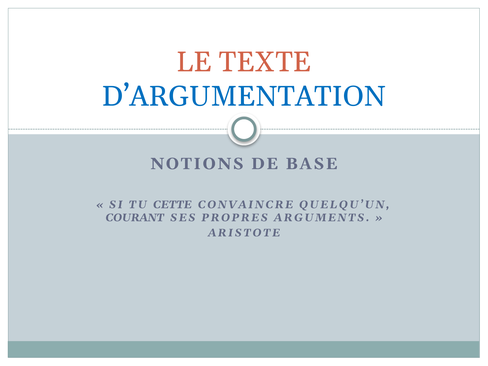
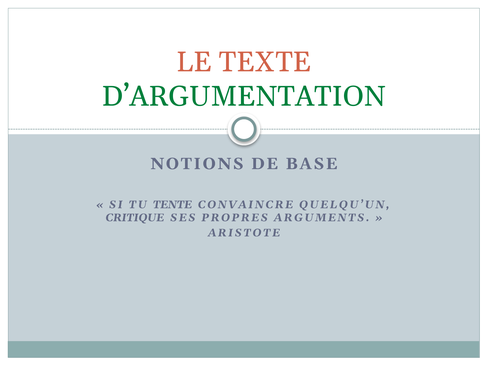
D’ARGUMENTATION colour: blue -> green
CETTE: CETTE -> TENTE
COURANT: COURANT -> CRITIQUE
